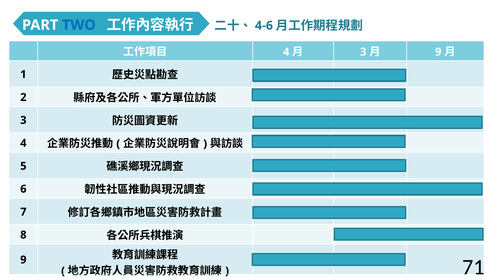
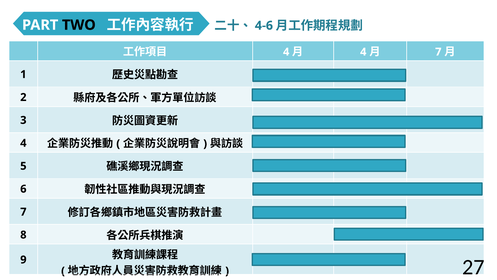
TWO colour: blue -> black
3 at (363, 52): 3 -> 4
9 at (438, 52): 9 -> 7
71: 71 -> 27
